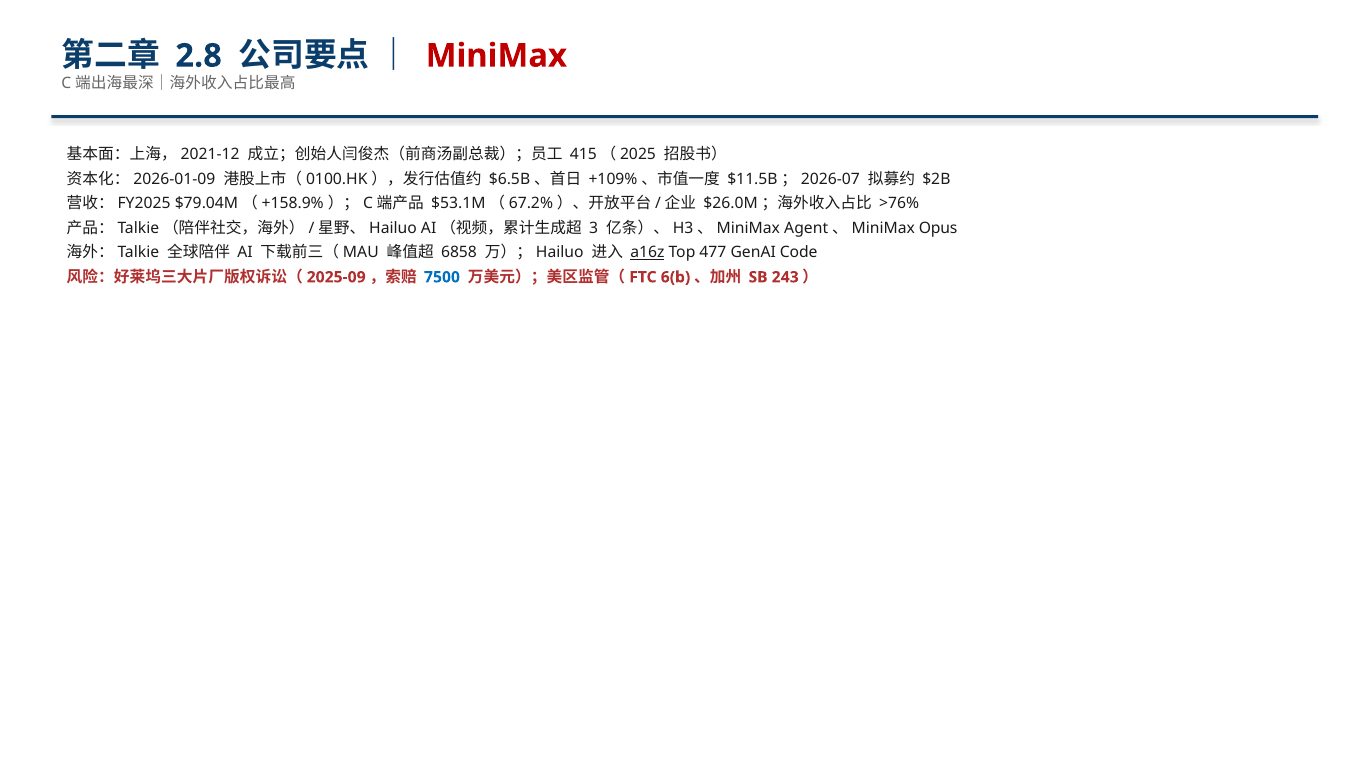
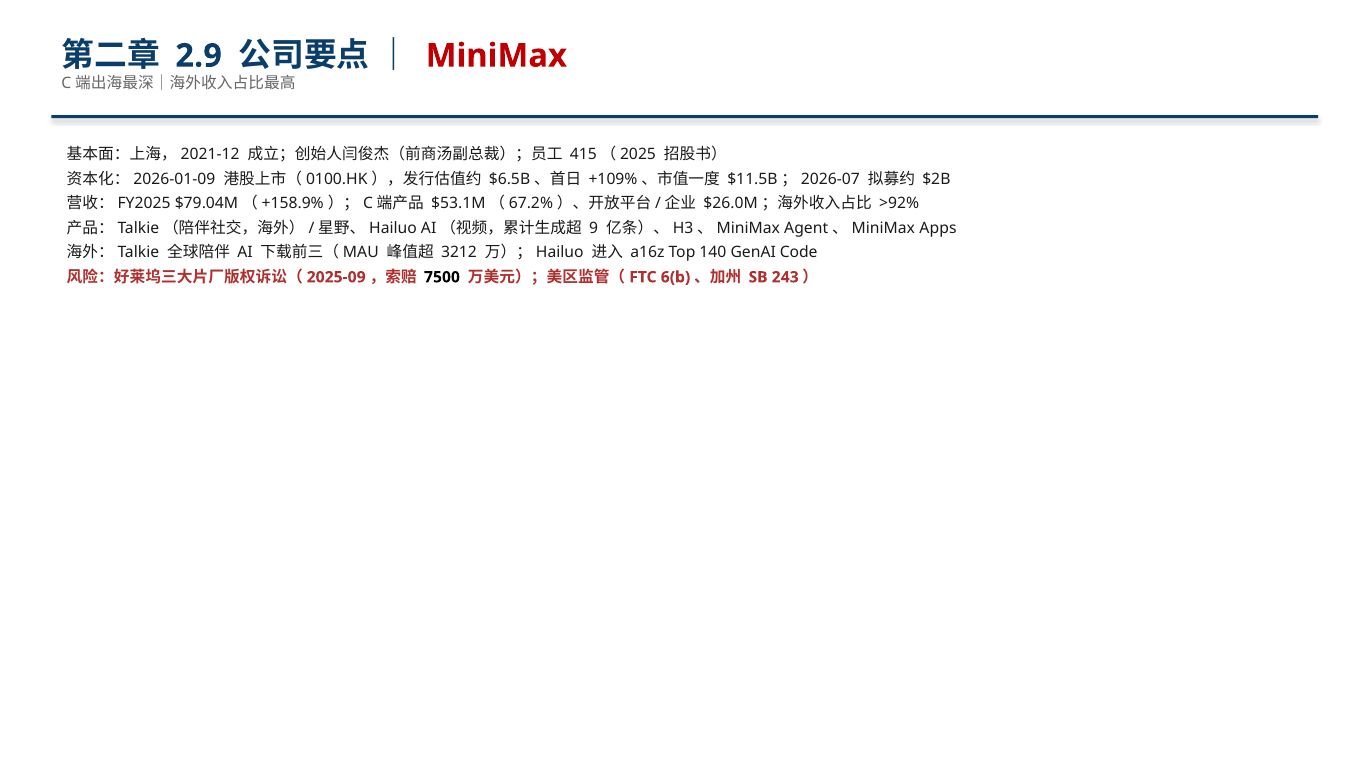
2.8: 2.8 -> 2.9
>76%: >76% -> >92%
3: 3 -> 9
Opus: Opus -> Apps
6858: 6858 -> 3212
a16z underline: present -> none
477: 477 -> 140
7500 colour: blue -> black
